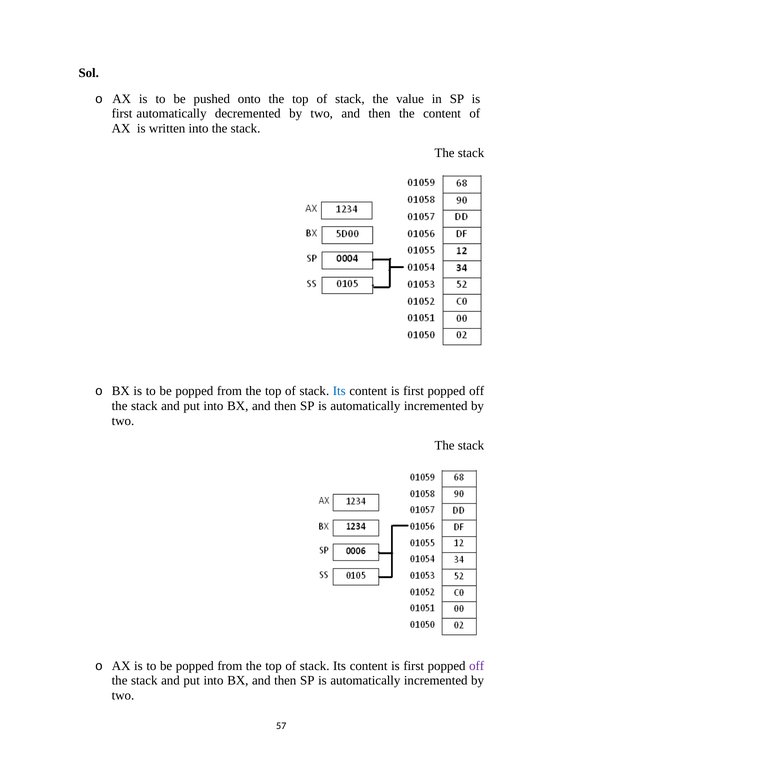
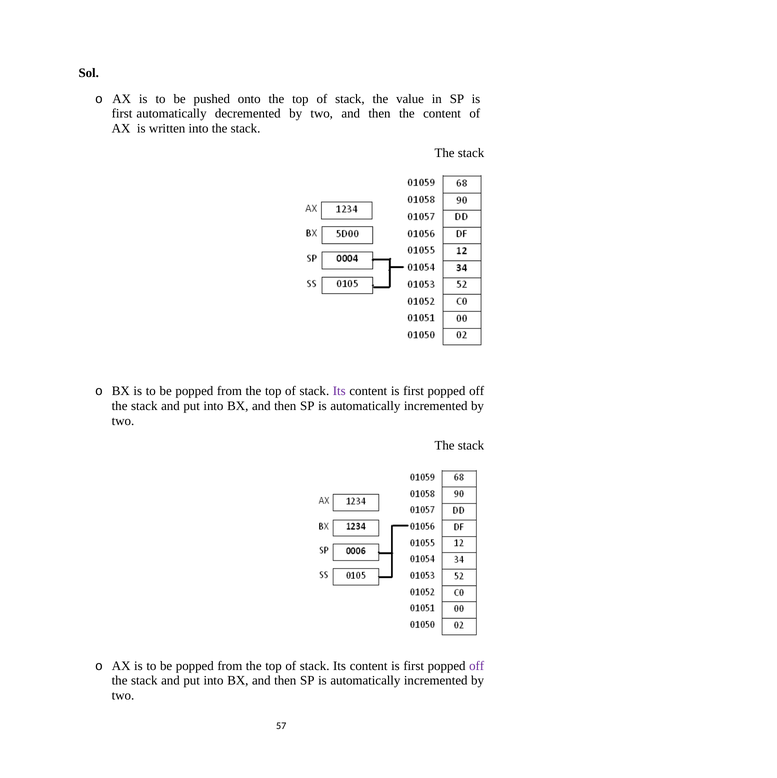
Its at (339, 391) colour: blue -> purple
